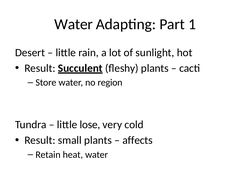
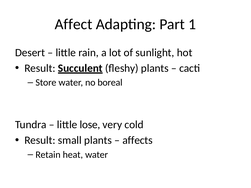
Water at (74, 24): Water -> Affect
region: region -> boreal
